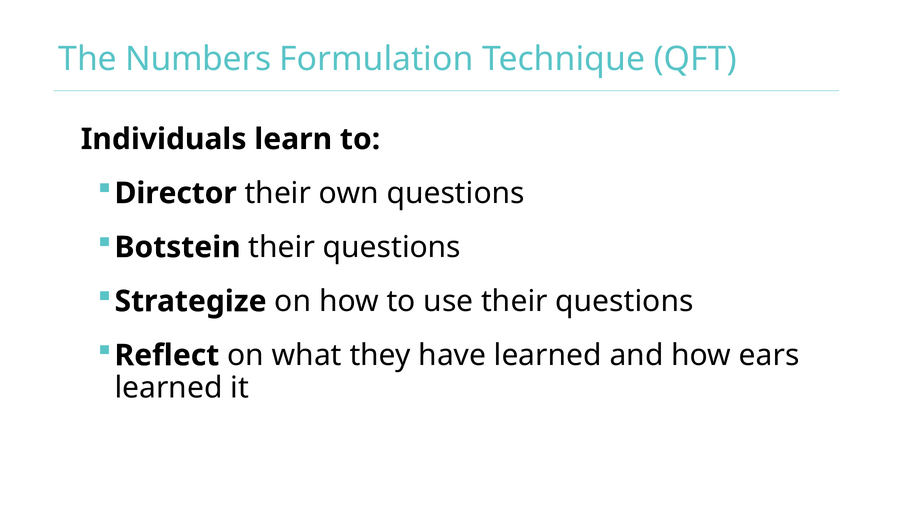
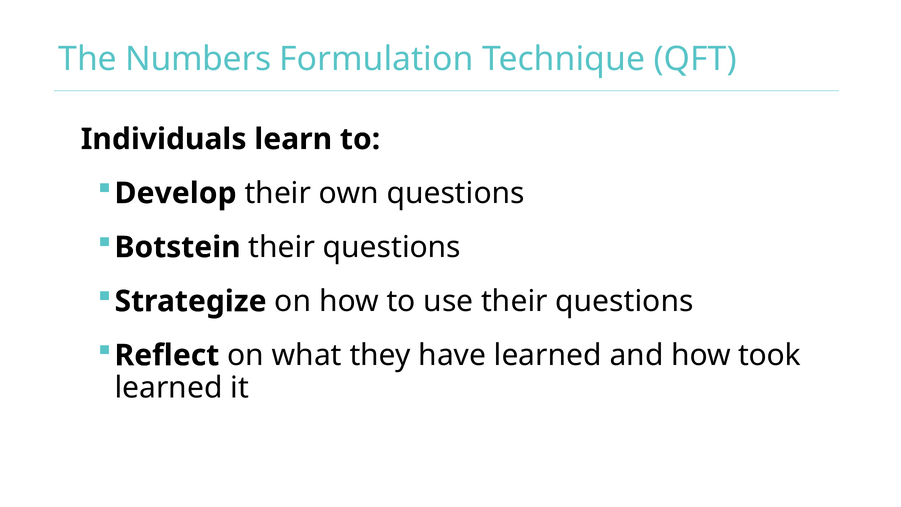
Director: Director -> Develop
ears: ears -> took
